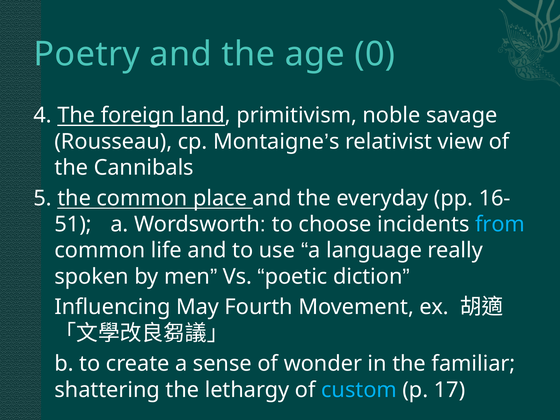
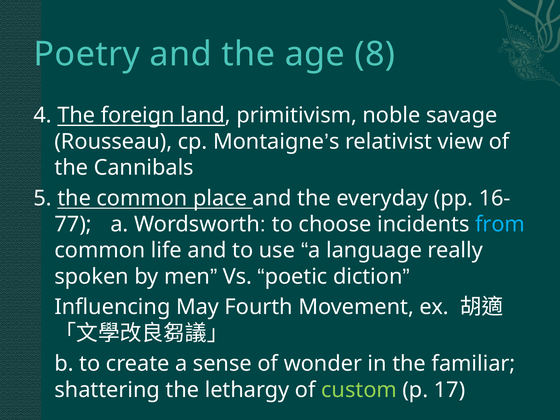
0: 0 -> 8
51: 51 -> 77
custom colour: light blue -> light green
